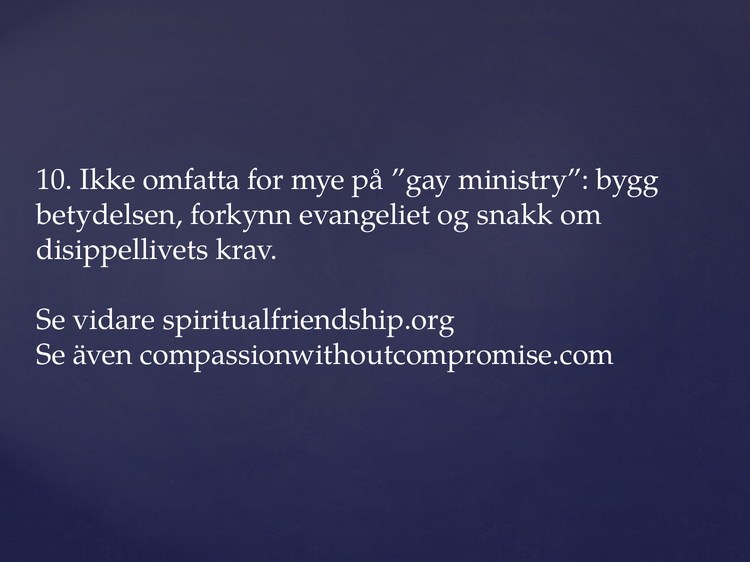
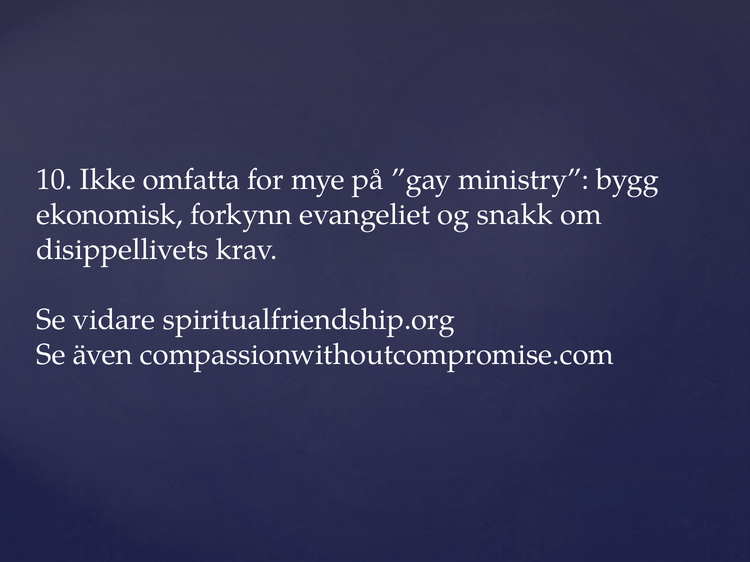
betydelsen: betydelsen -> ekonomisk
